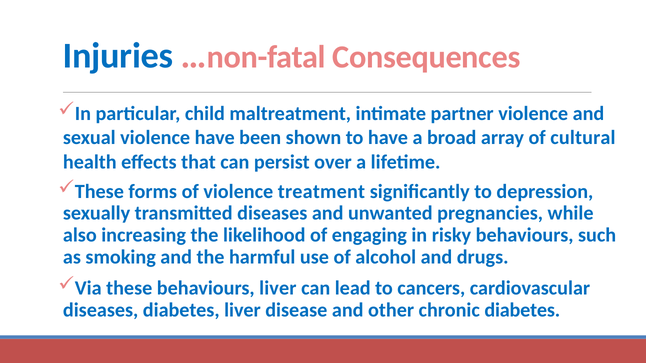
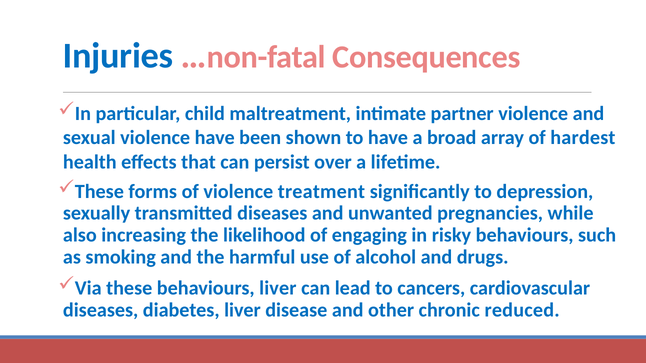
cultural: cultural -> hardest
chronic diabetes: diabetes -> reduced
